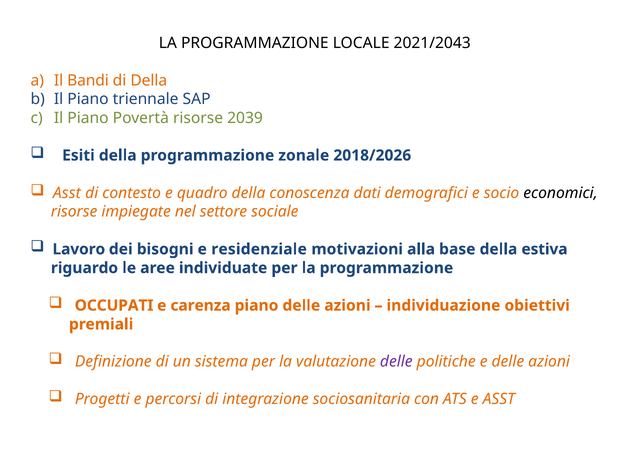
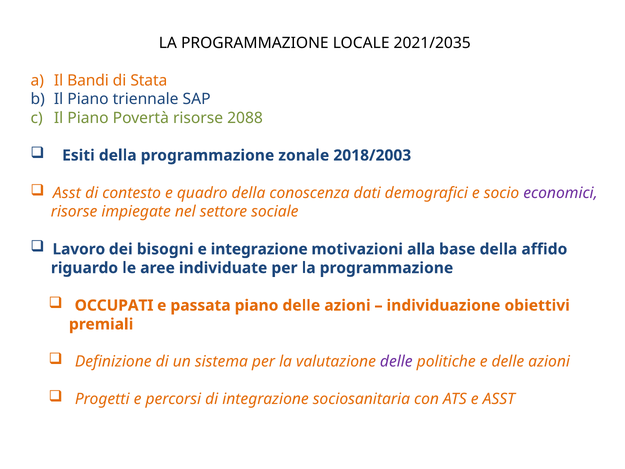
2021/2043: 2021/2043 -> 2021/2035
di Della: Della -> Stata
2039: 2039 -> 2088
2018/2026: 2018/2026 -> 2018/2003
economici colour: black -> purple
e residenziale: residenziale -> integrazione
estiva: estiva -> affido
carenza: carenza -> passata
